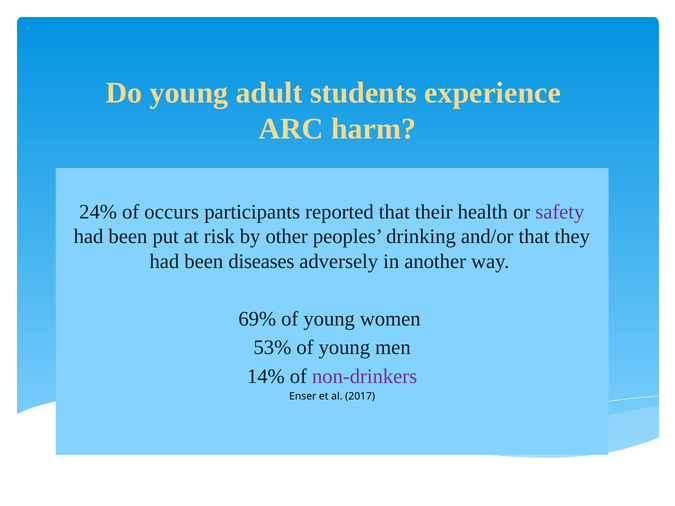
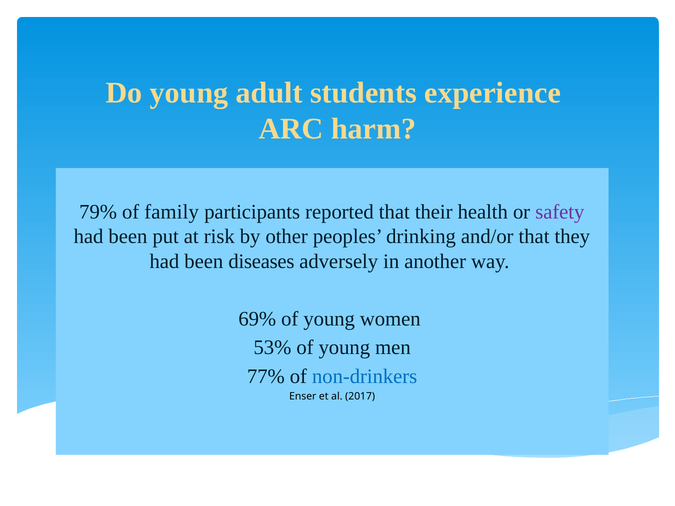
24%: 24% -> 79%
occurs: occurs -> family
14%: 14% -> 77%
non-drinkers colour: purple -> blue
